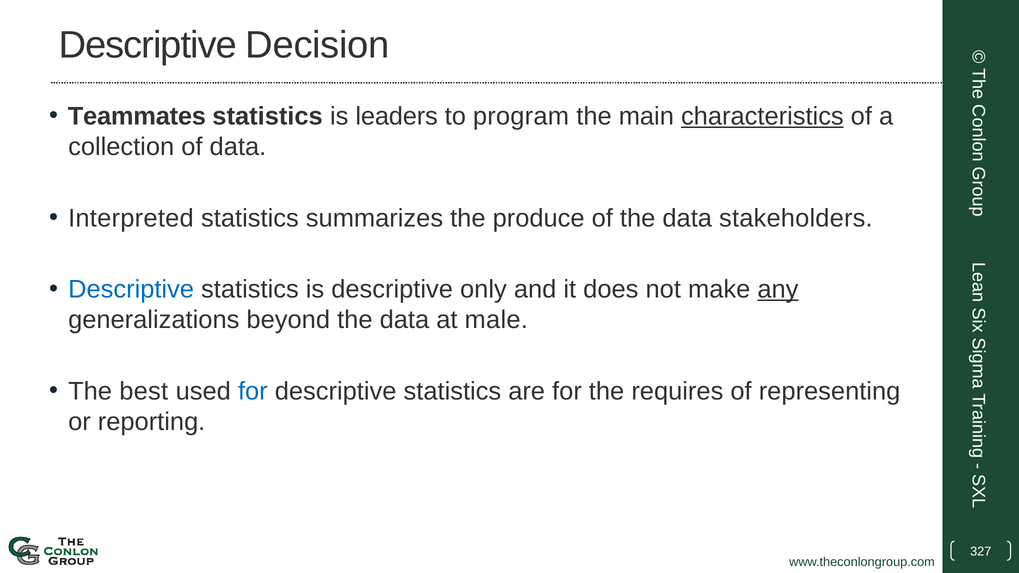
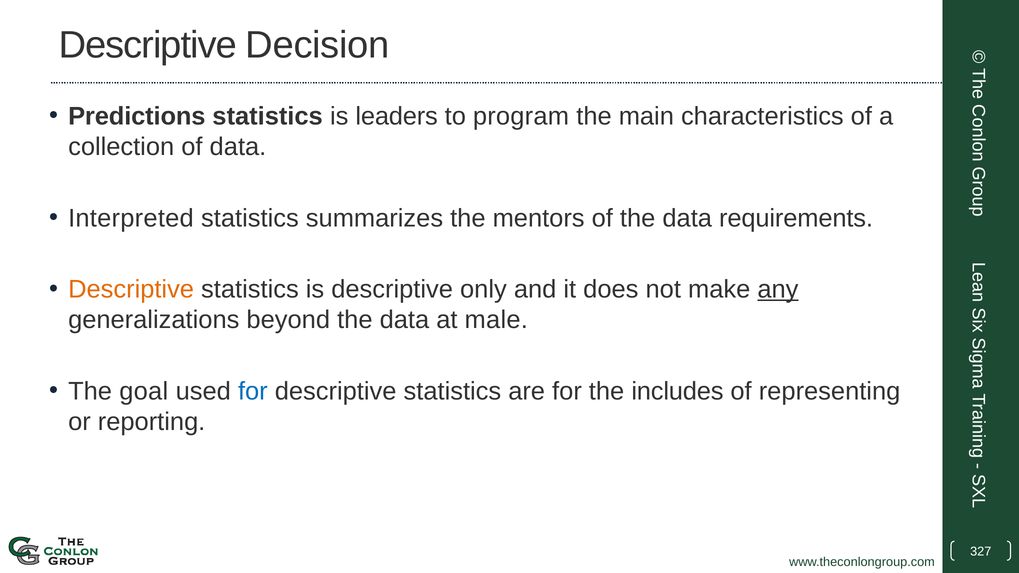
Teammates: Teammates -> Predictions
characteristics underline: present -> none
produce: produce -> mentors
stakeholders: stakeholders -> requirements
Descriptive at (131, 290) colour: blue -> orange
best: best -> goal
requires: requires -> includes
